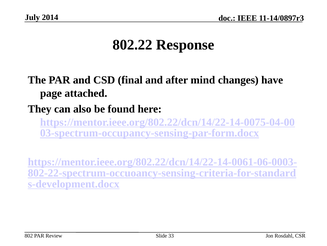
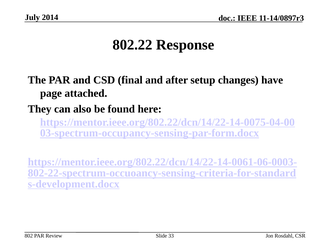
mind: mind -> setup
